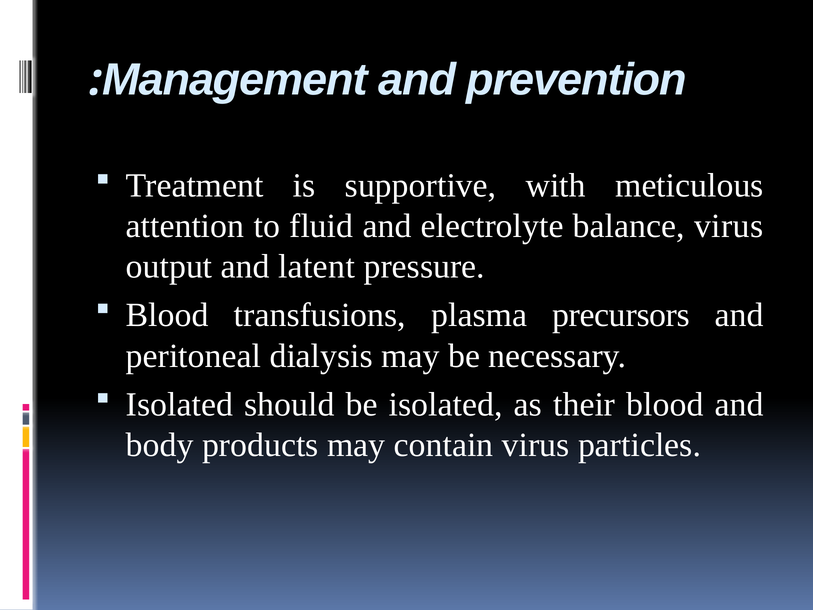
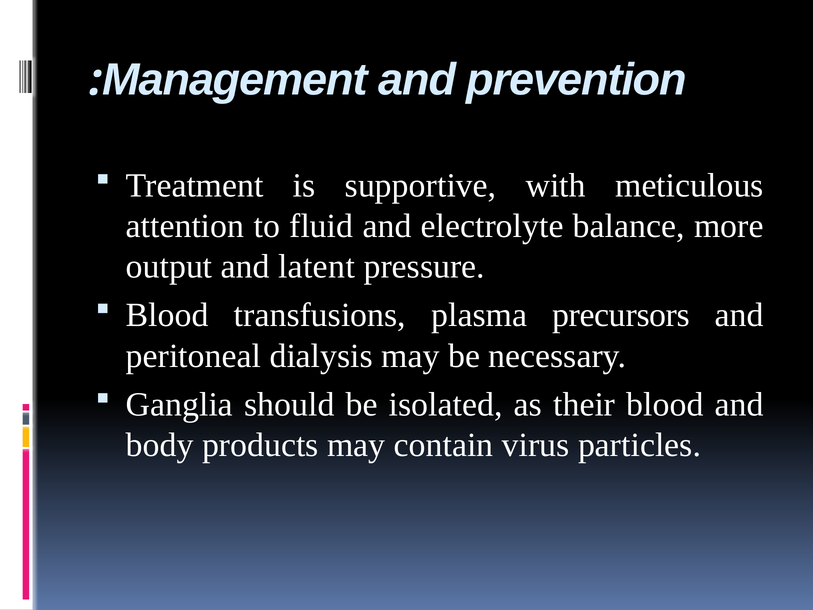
balance virus: virus -> more
Isolated at (179, 404): Isolated -> Ganglia
